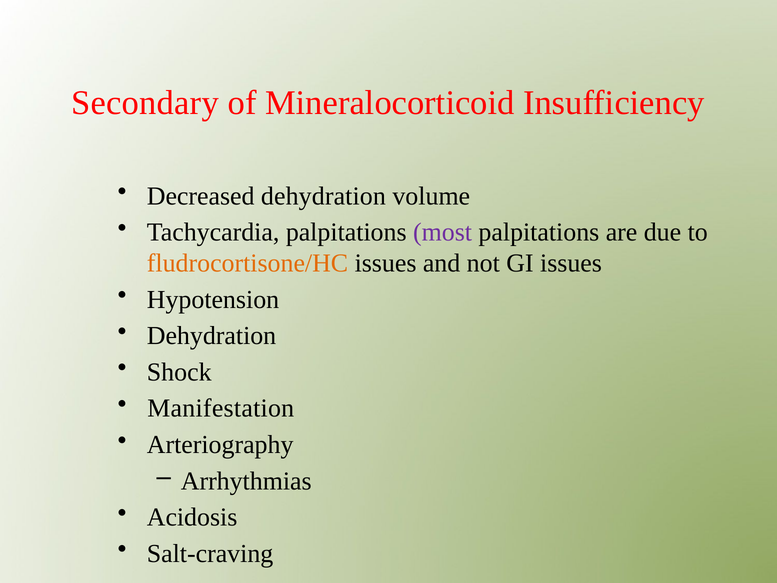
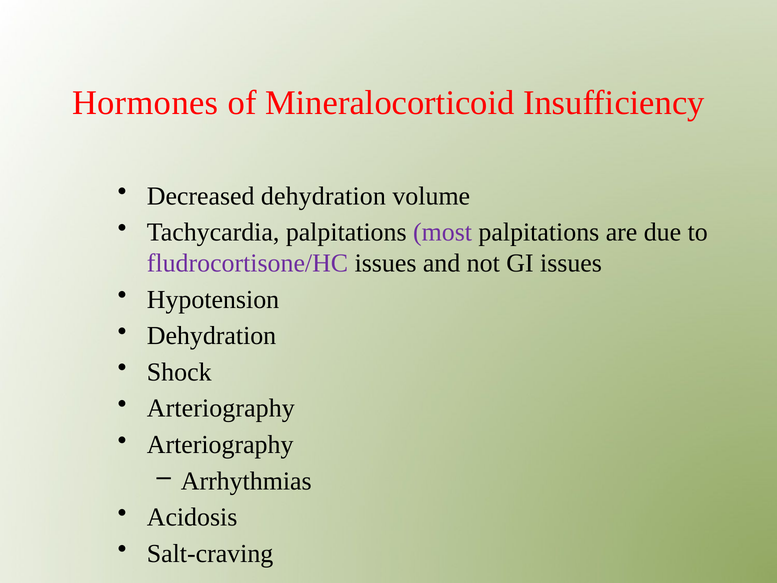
Secondary: Secondary -> Hormones
fludrocortisone/HC colour: orange -> purple
Manifestation at (221, 408): Manifestation -> Arteriography
